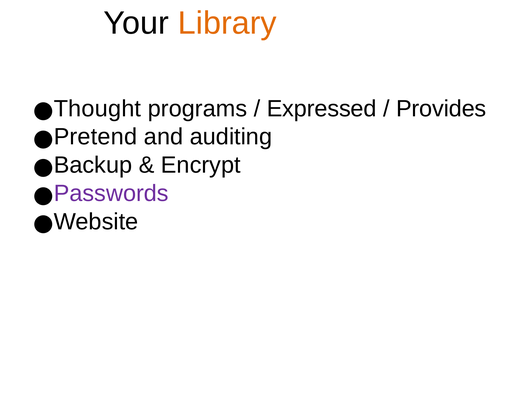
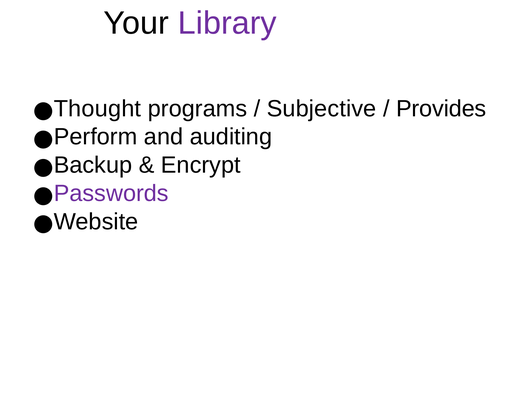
Library colour: orange -> purple
Expressed: Expressed -> Subjective
Pretend: Pretend -> Perform
